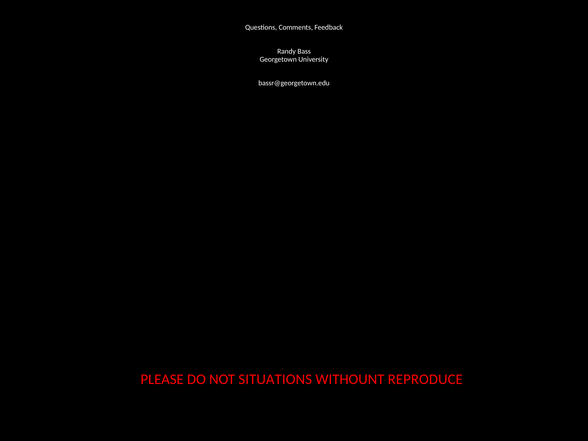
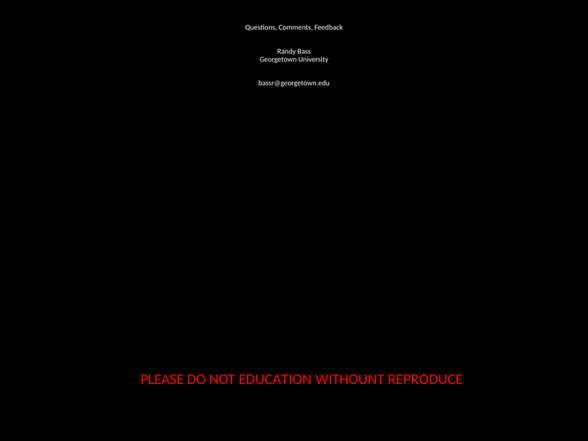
SITUATIONS: SITUATIONS -> EDUCATION
